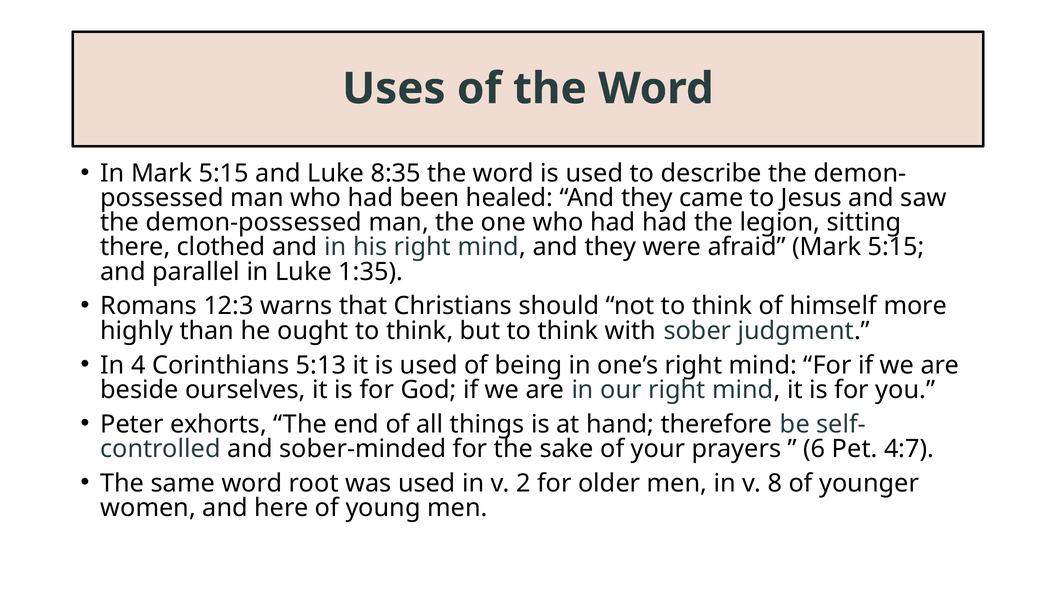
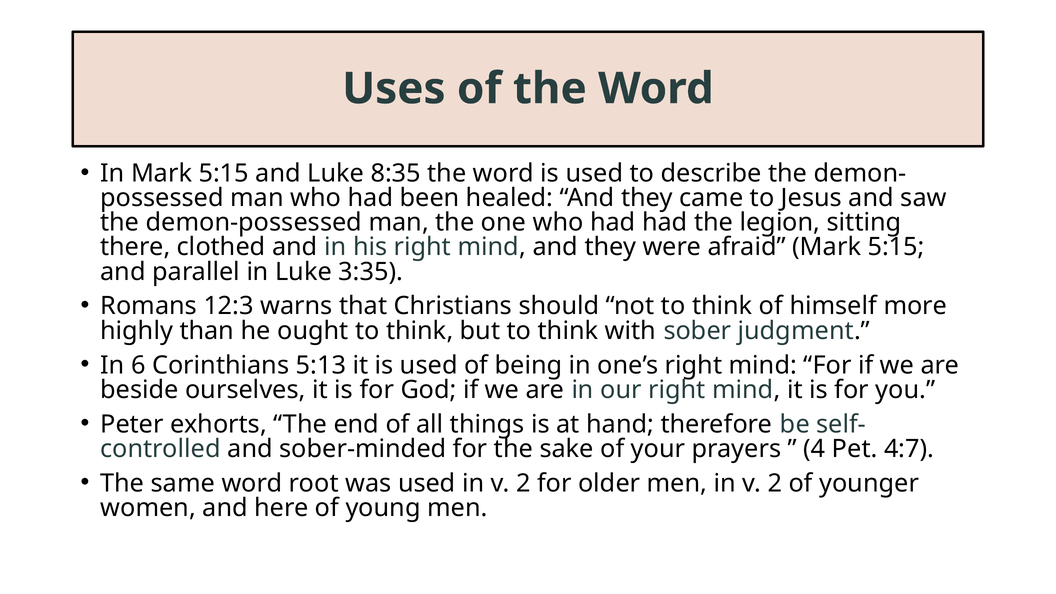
1:35: 1:35 -> 3:35
4: 4 -> 6
6: 6 -> 4
men in v 8: 8 -> 2
